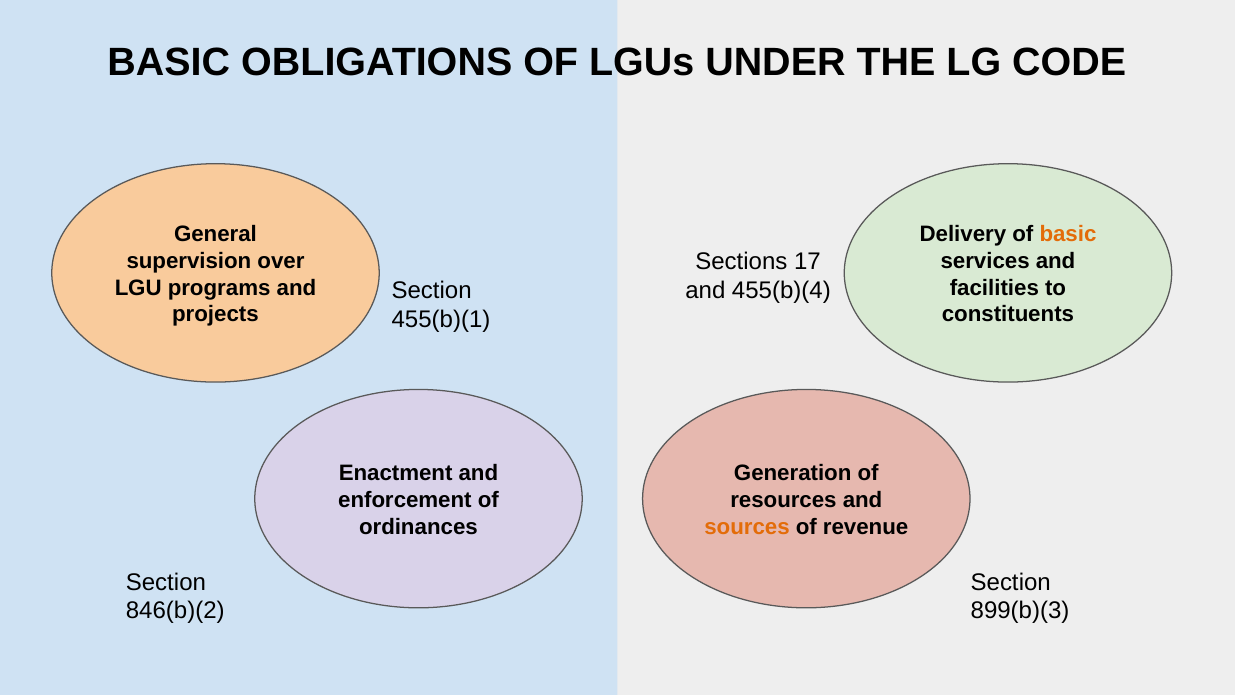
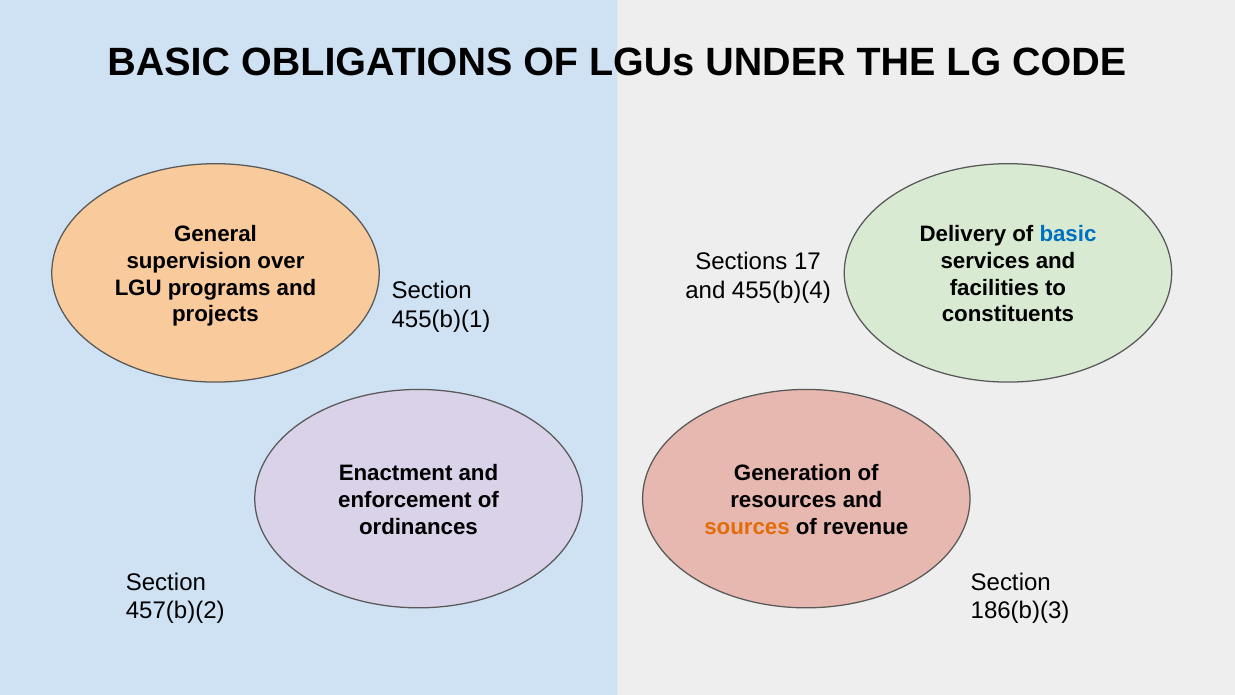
basic at (1068, 234) colour: orange -> blue
846(b)(2: 846(b)(2 -> 457(b)(2
899(b)(3: 899(b)(3 -> 186(b)(3
